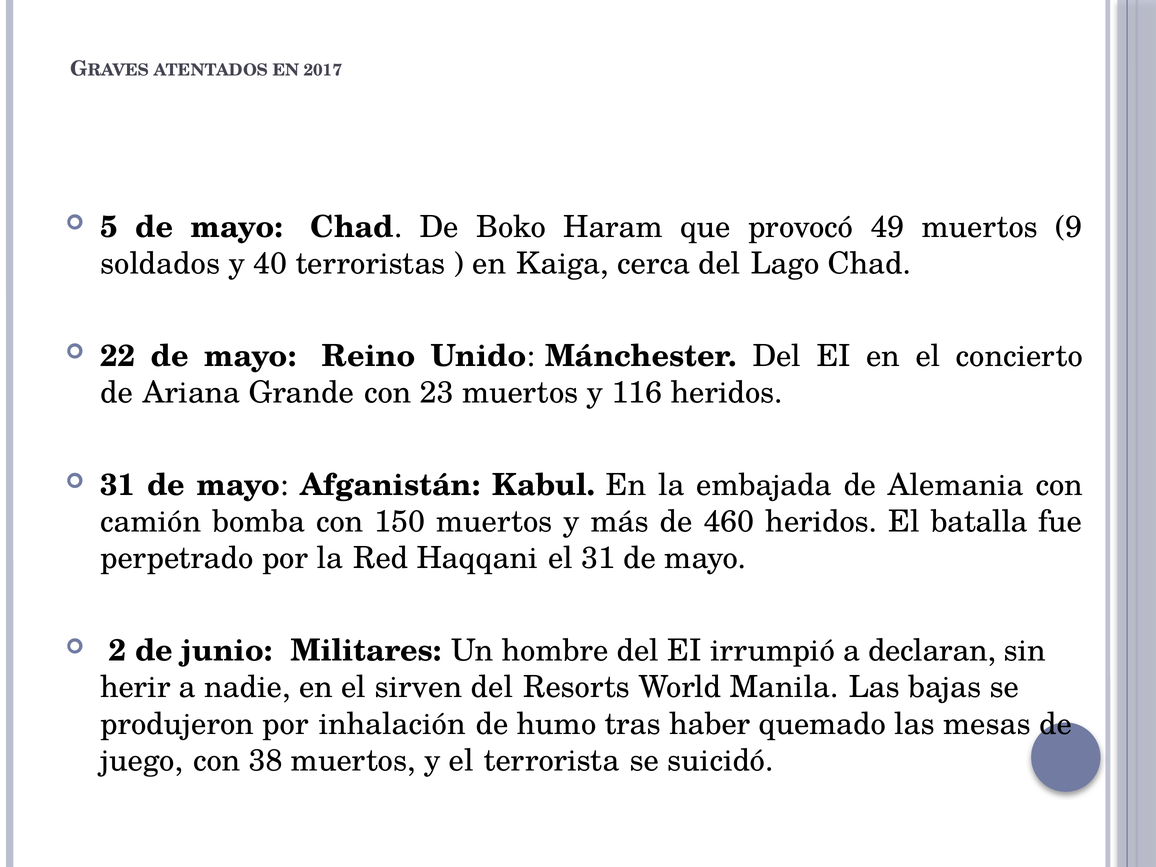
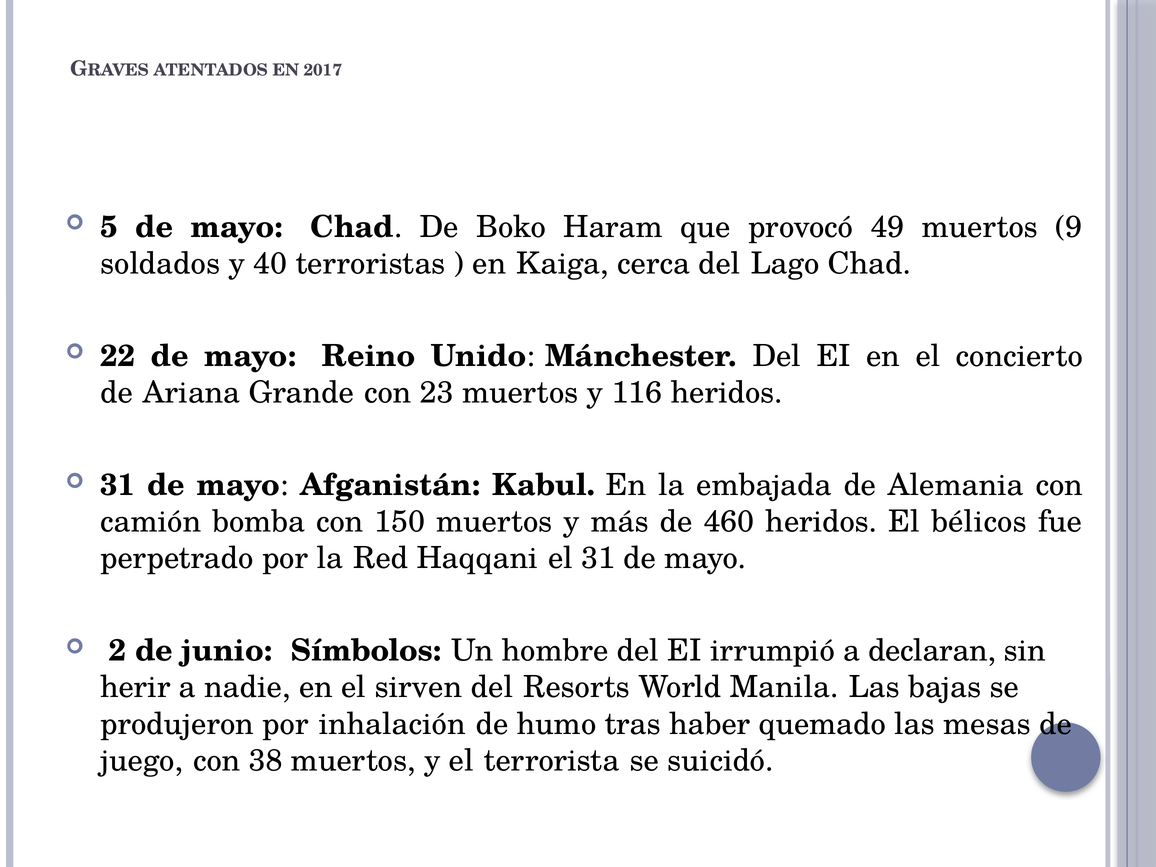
batalla: batalla -> bélicos
Militares: Militares -> Símbolos
